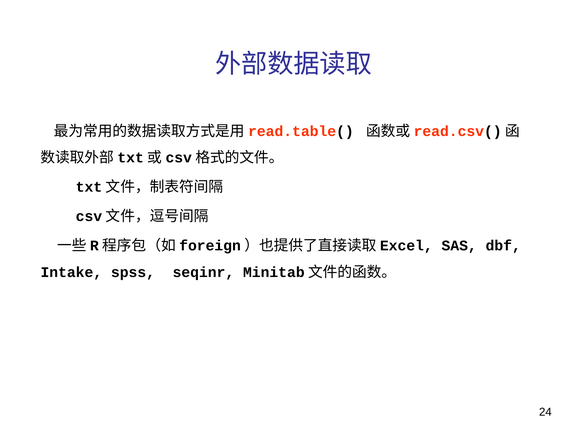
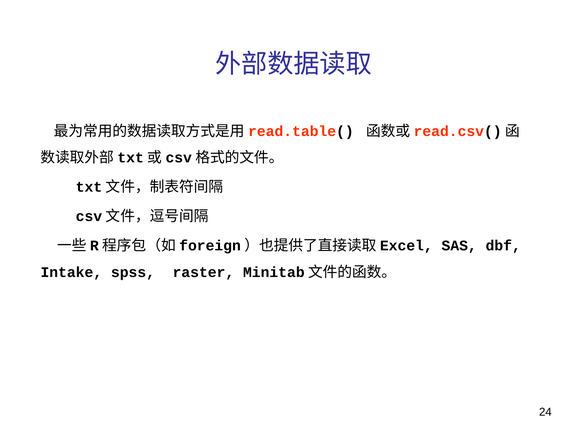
seqinr: seqinr -> raster
